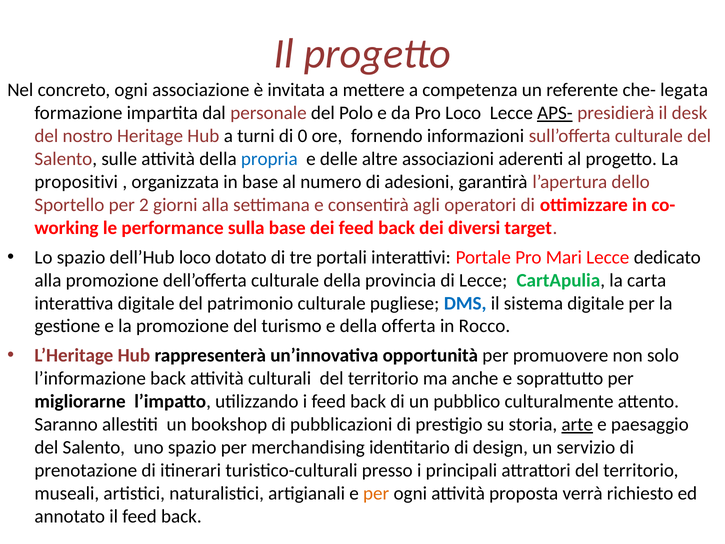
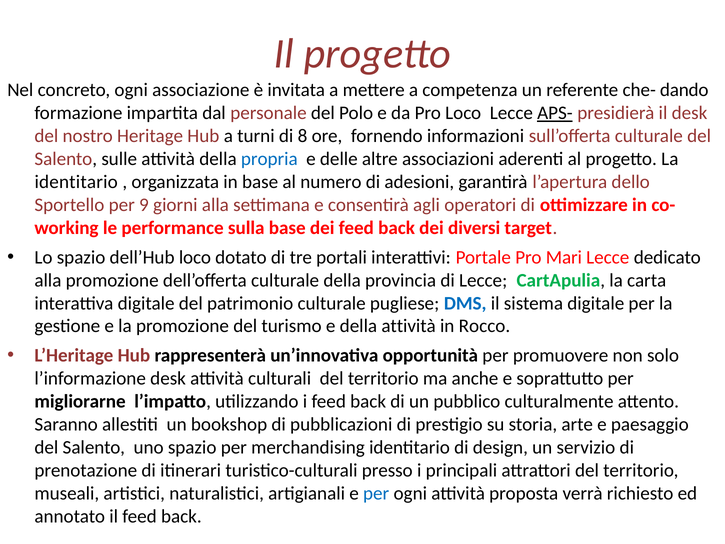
legata: legata -> dando
0: 0 -> 8
propositivi at (76, 182): propositivi -> identitario
2: 2 -> 9
della offerta: offerta -> attività
l’informazione back: back -> desk
arte underline: present -> none
per at (376, 493) colour: orange -> blue
